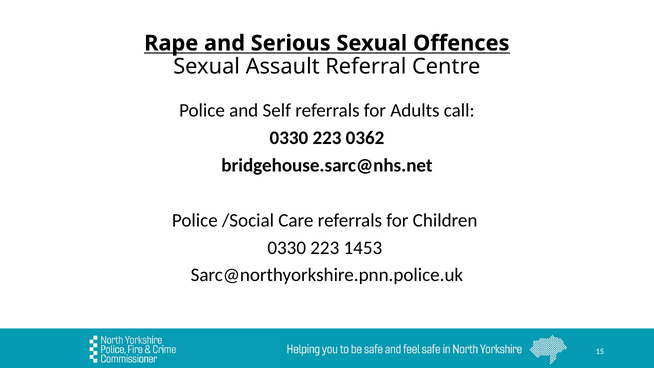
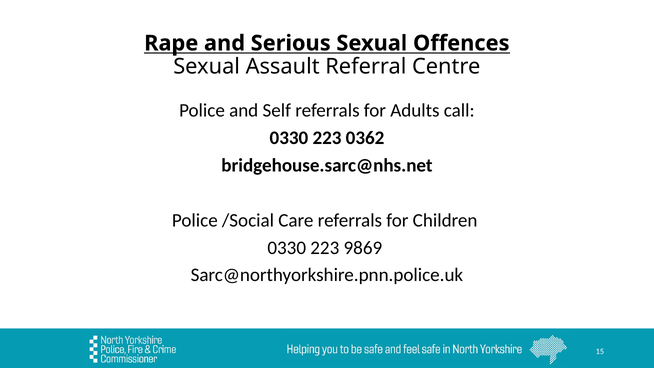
1453: 1453 -> 9869
